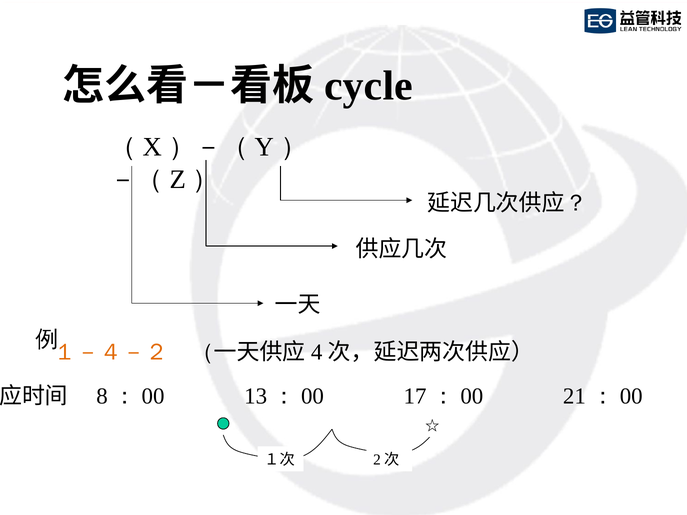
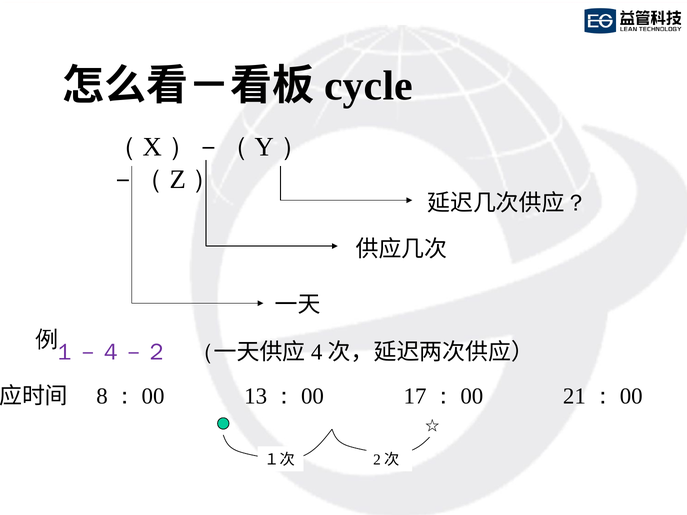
１－４－２ colour: orange -> purple
